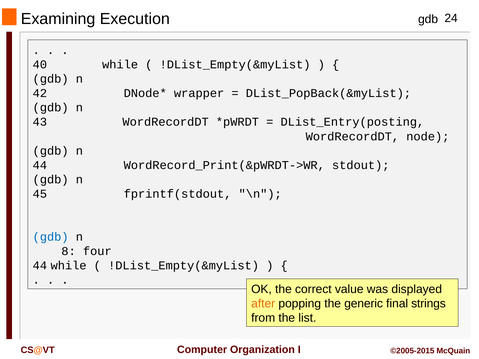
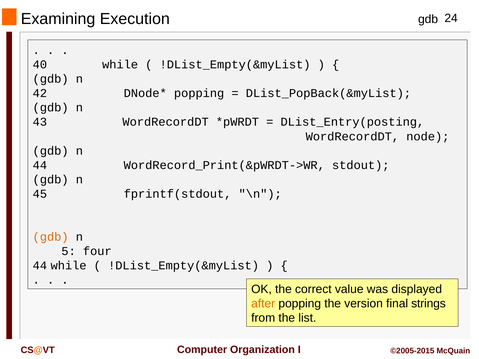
wrapper at (199, 93): wrapper -> popping
gdb at (51, 237) colour: blue -> orange
8: 8 -> 5
generic: generic -> version
